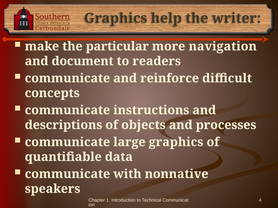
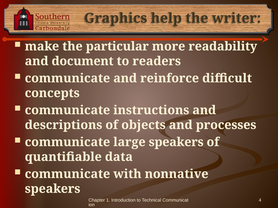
navigation: navigation -> readability
large graphics: graphics -> speakers
